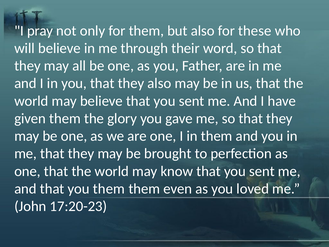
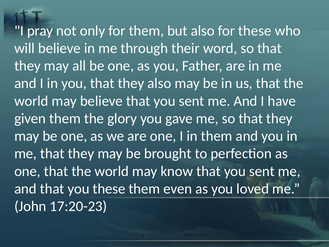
you them: them -> these
